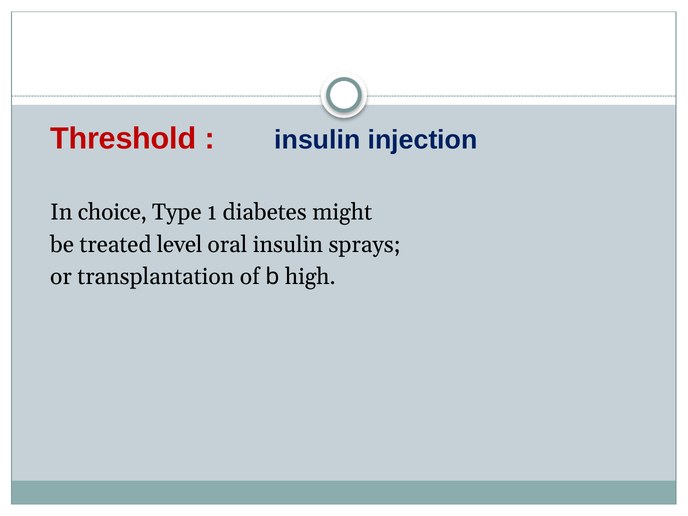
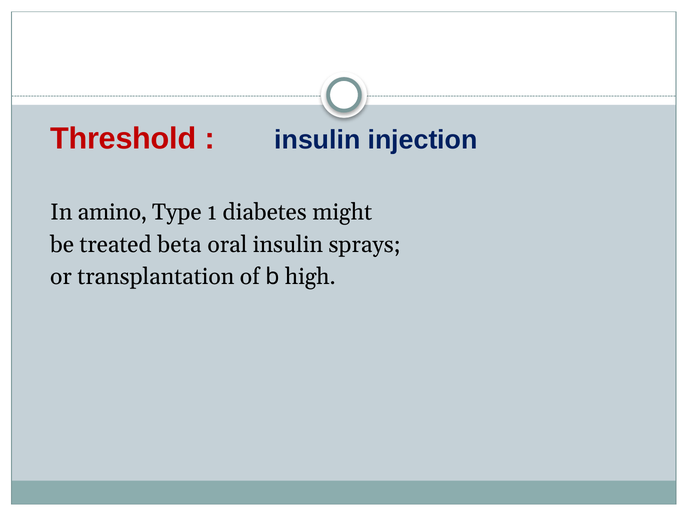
choice: choice -> amino
level: level -> beta
